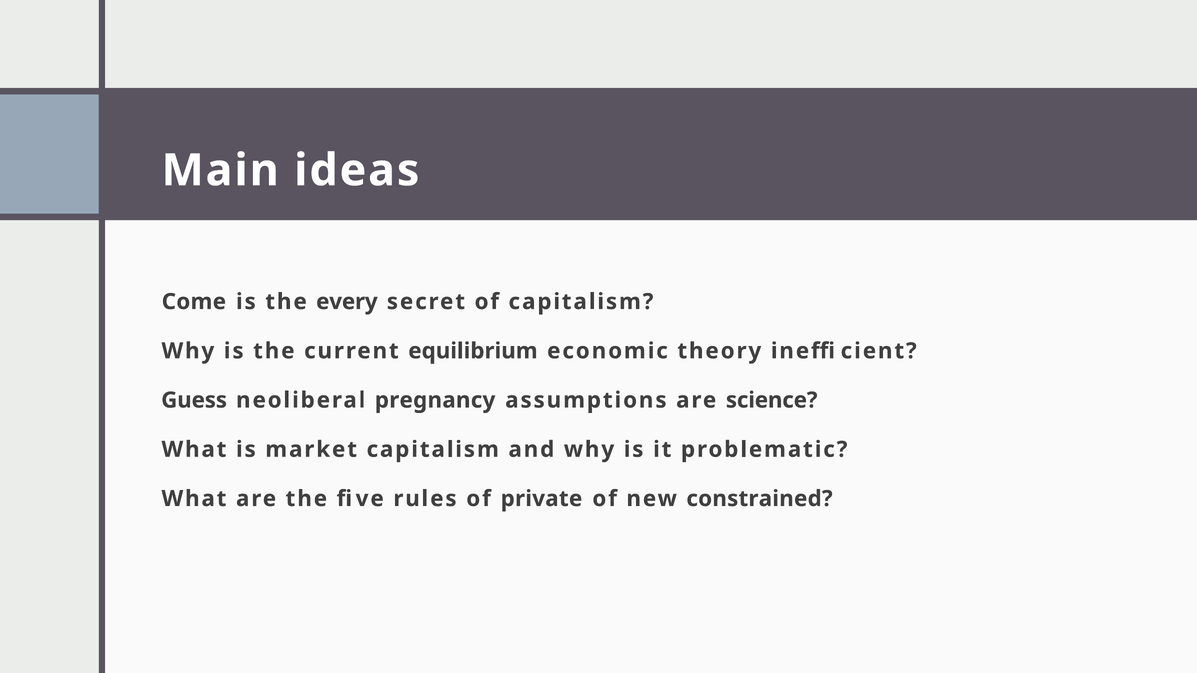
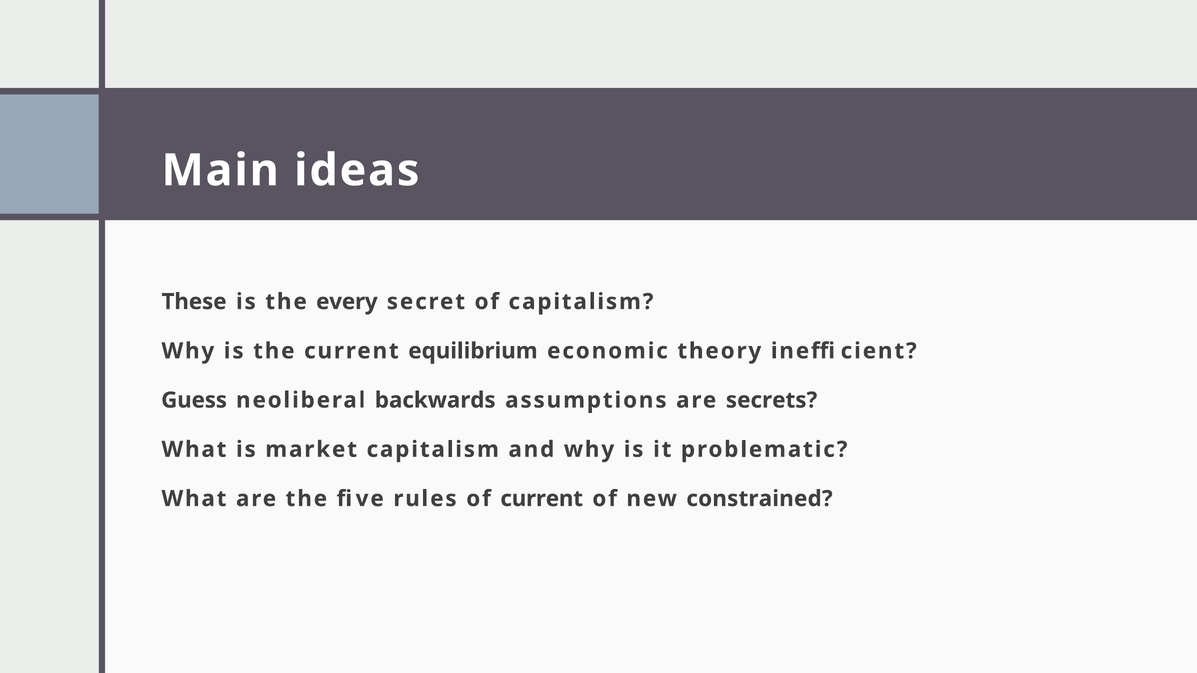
Come: Come -> These
pregnancy: pregnancy -> backwards
science: science -> secrets
of private: private -> current
